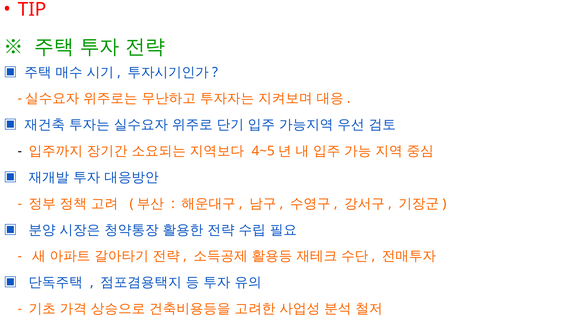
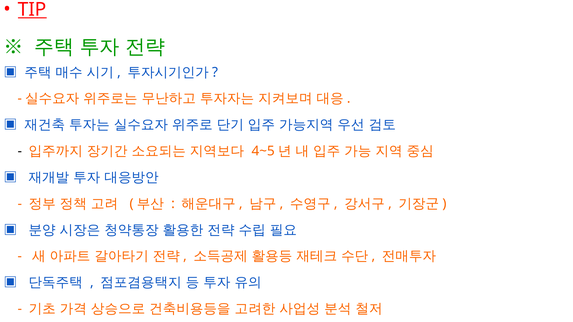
TIP underline: none -> present
